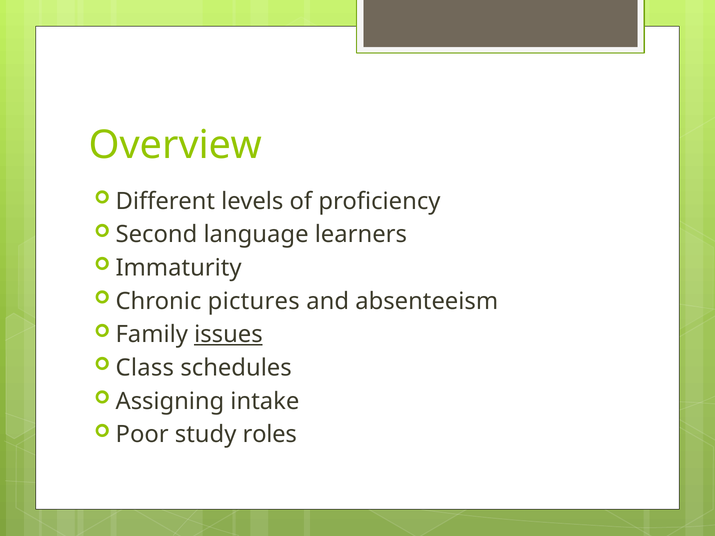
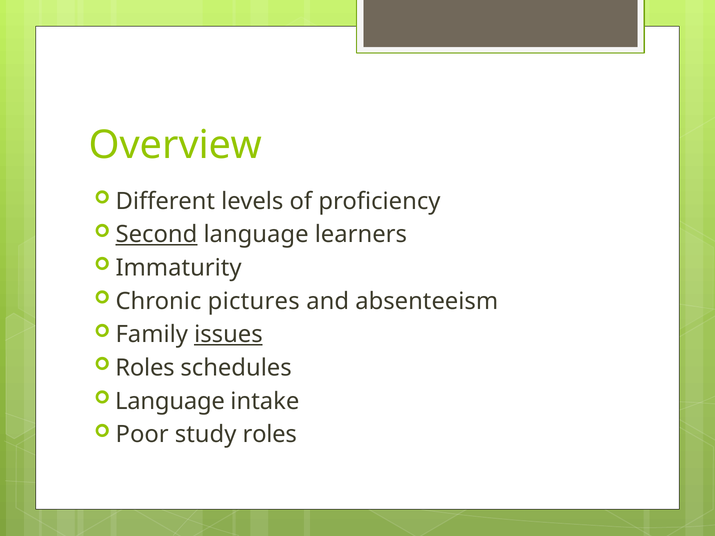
Second underline: none -> present
Class at (145, 368): Class -> Roles
Assigning at (170, 401): Assigning -> Language
